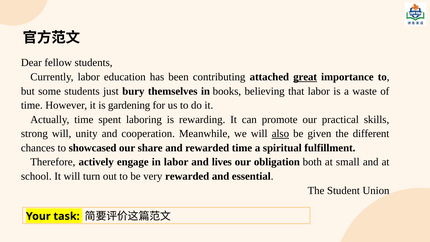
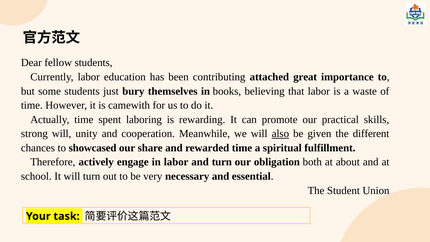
great underline: present -> none
gardening: gardening -> camewith
and lives: lives -> turn
small: small -> about
very rewarded: rewarded -> necessary
